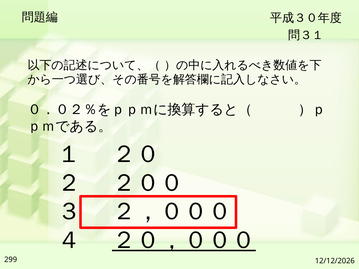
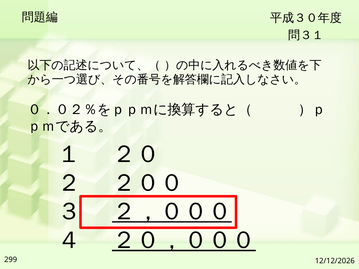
２，０００ underline: none -> present
